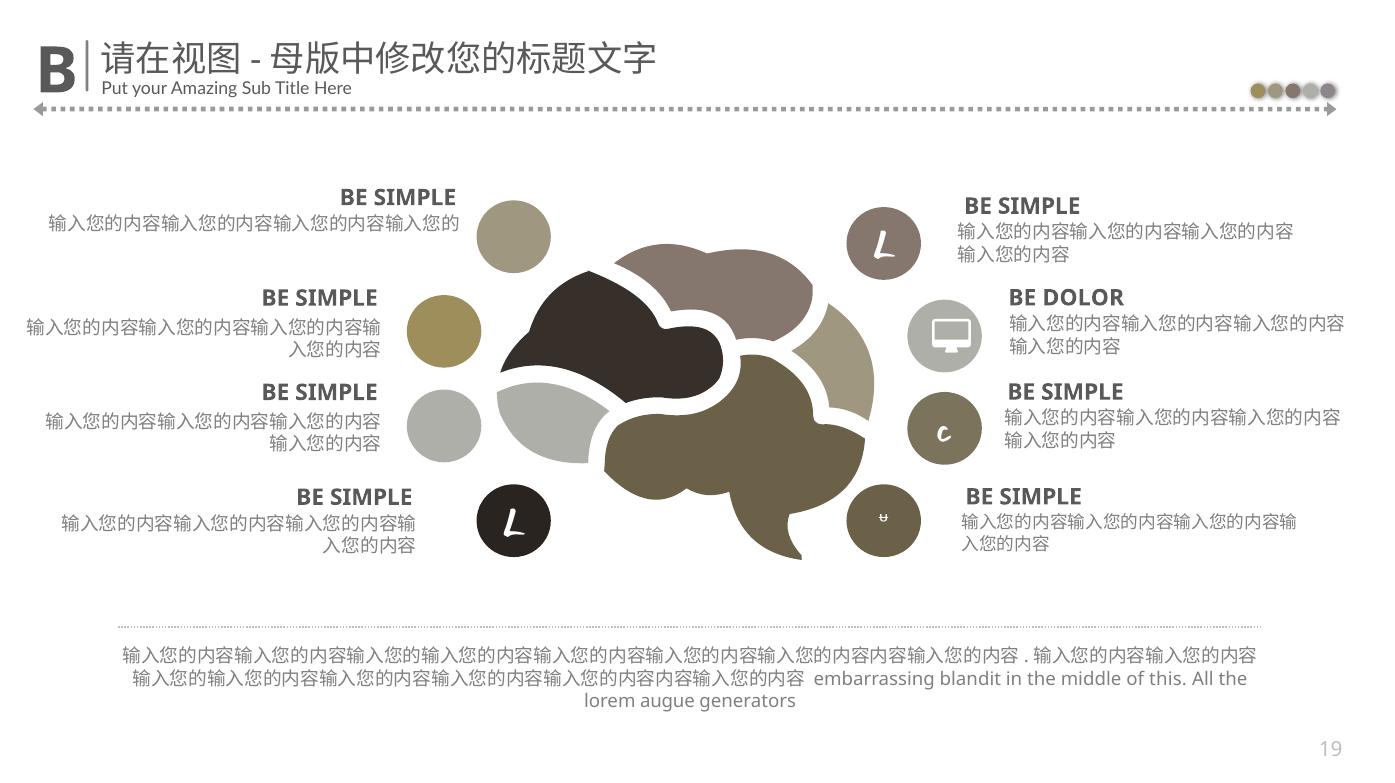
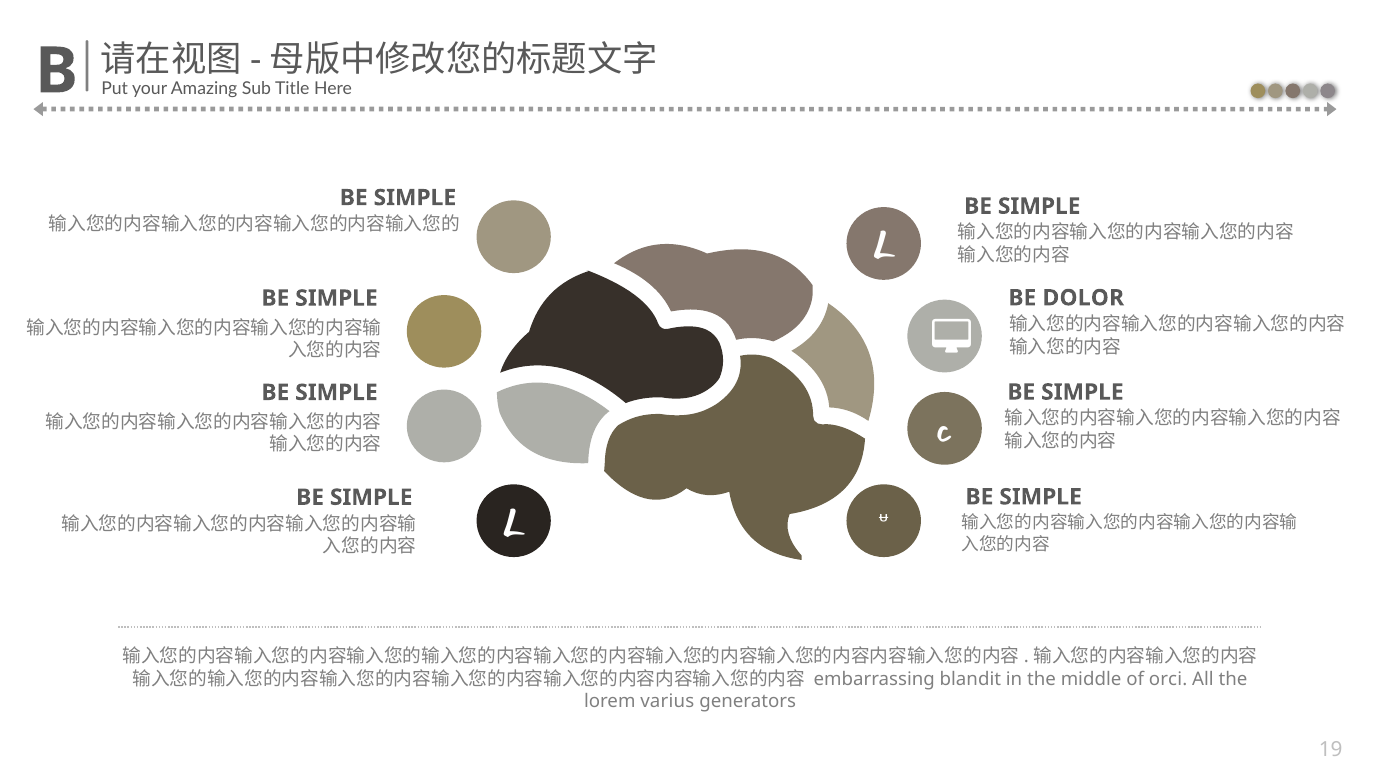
this: this -> orci
augue: augue -> varius
